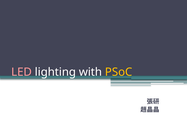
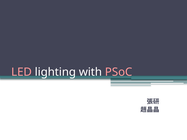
PSoC colour: yellow -> pink
